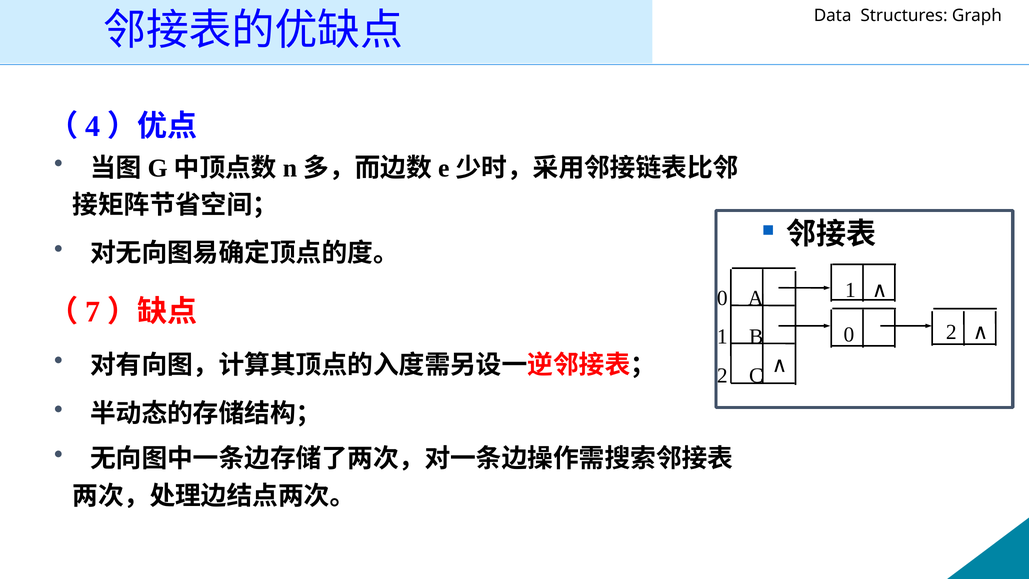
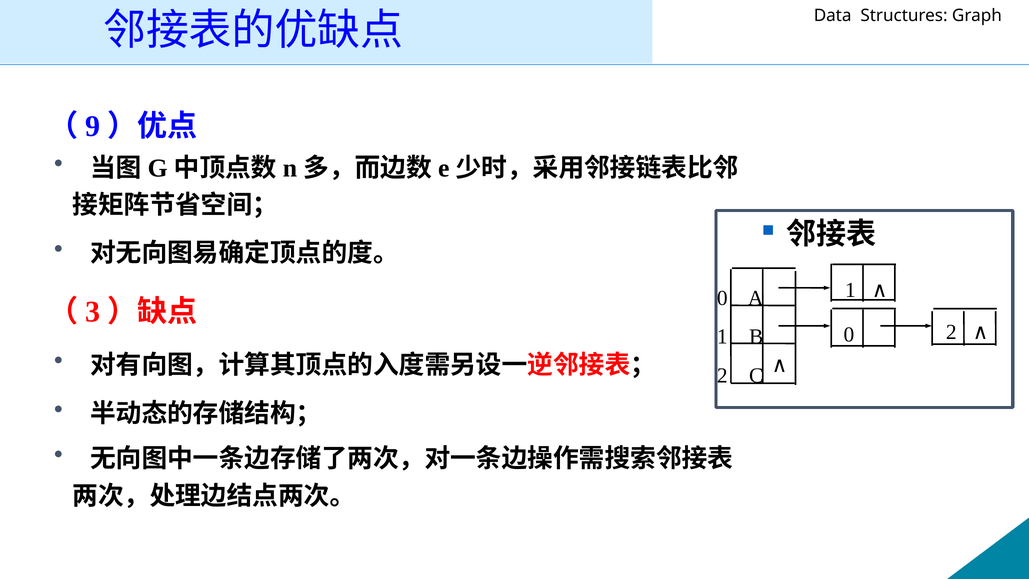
4: 4 -> 9
7: 7 -> 3
